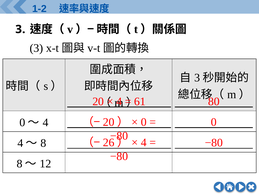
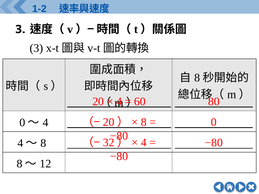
3 at (197, 78): 3 -> 8
61: 61 -> 60
0 at (144, 122): 0 -> 8
26: 26 -> 32
